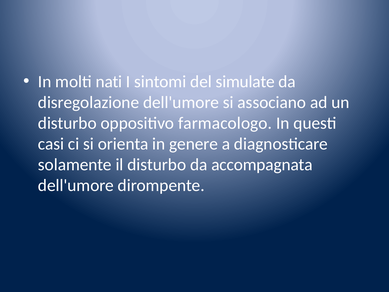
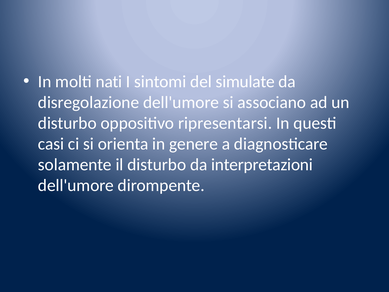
farmacologo: farmacologo -> ripresentarsi
accompagnata: accompagnata -> interpretazioni
